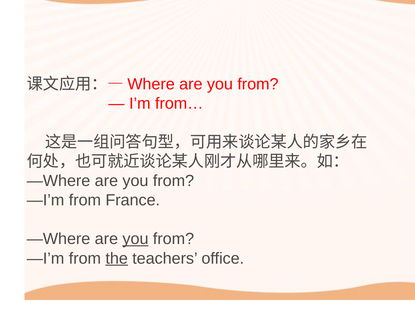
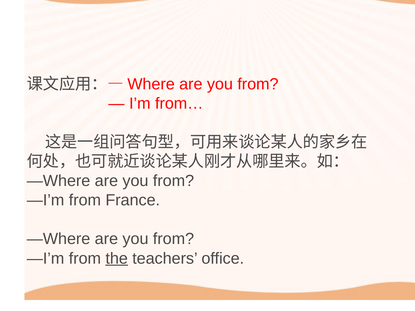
you at (135, 239) underline: present -> none
